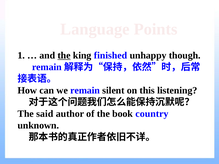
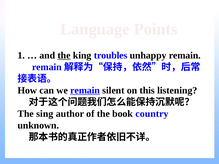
finished: finished -> troubles
unhappy though: though -> remain
remain at (85, 91) underline: none -> present
said: said -> sing
